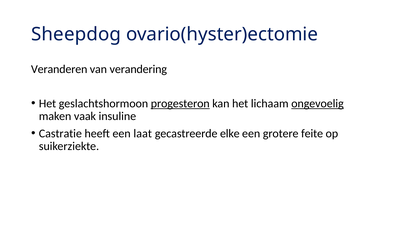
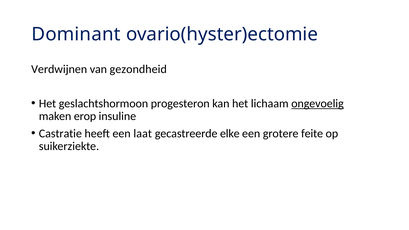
Sheepdog: Sheepdog -> Dominant
Veranderen: Veranderen -> Verdwijnen
verandering: verandering -> gezondheid
progesteron underline: present -> none
vaak: vaak -> erop
